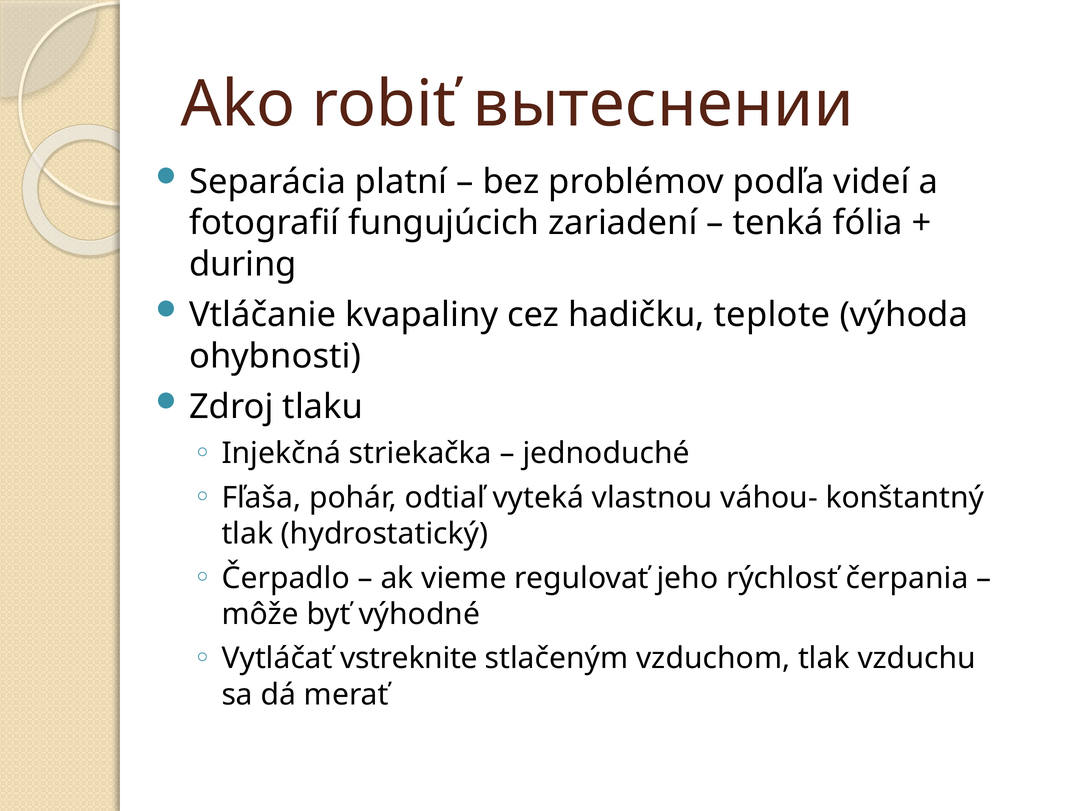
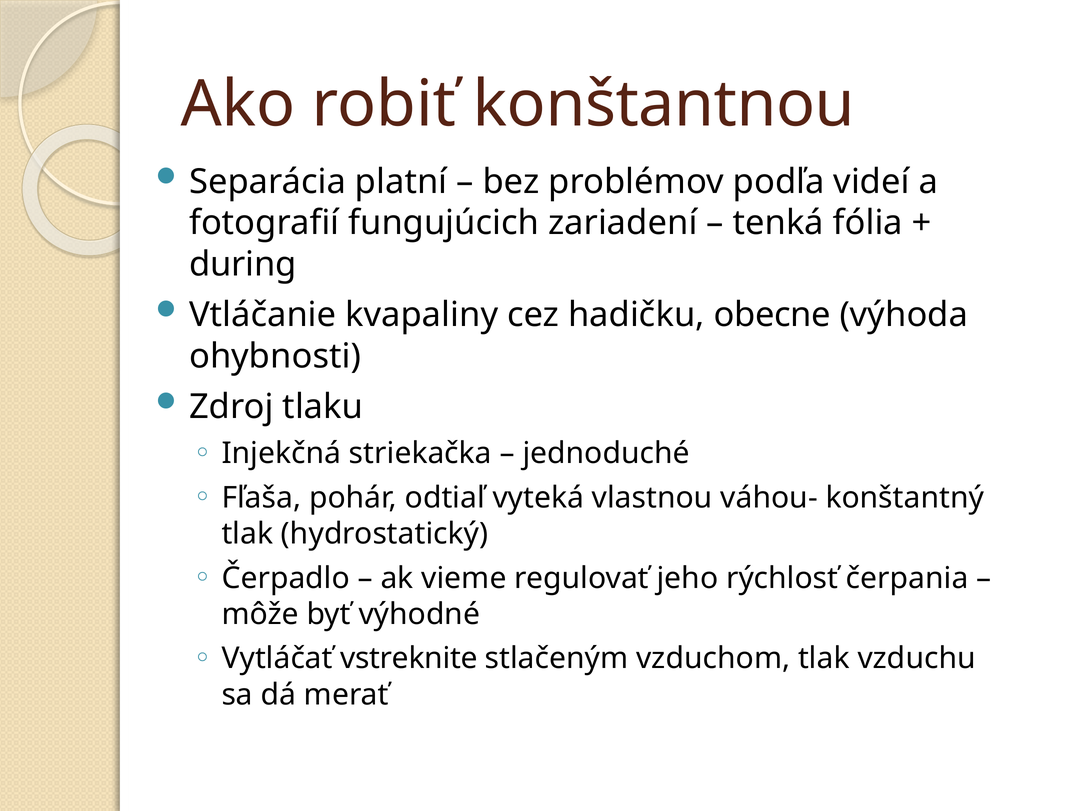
вытеснении: вытеснении -> konštantnou
teplote: teplote -> obecne
